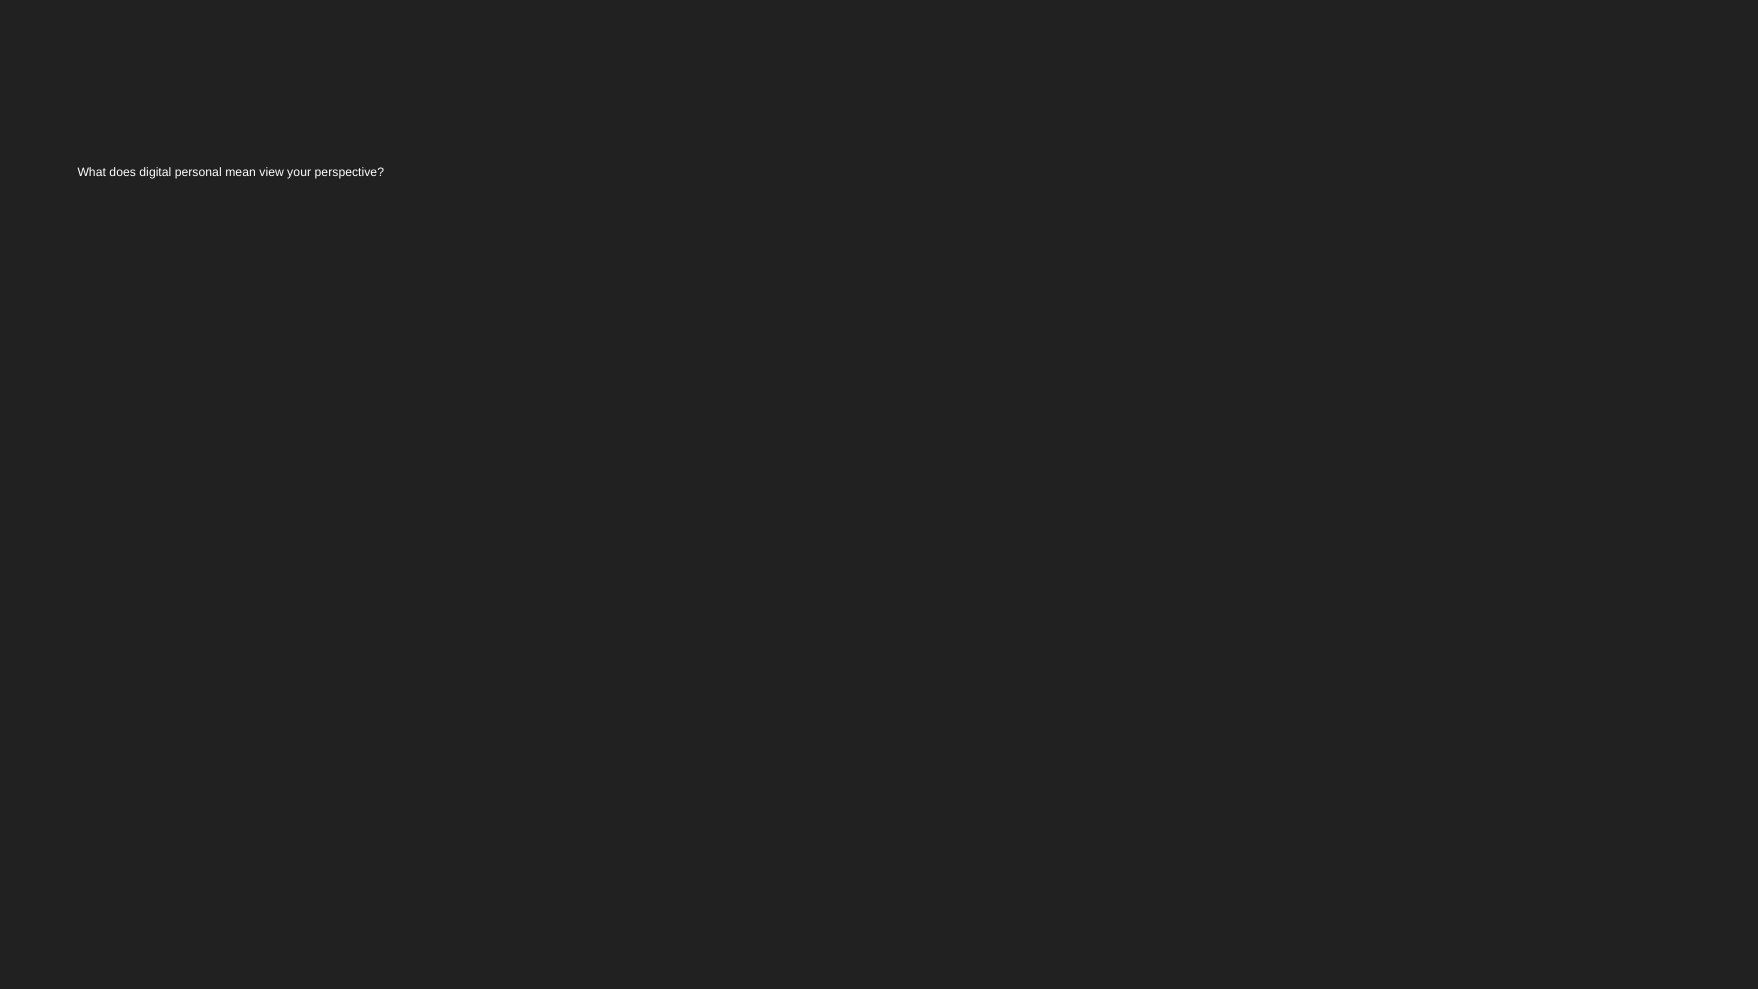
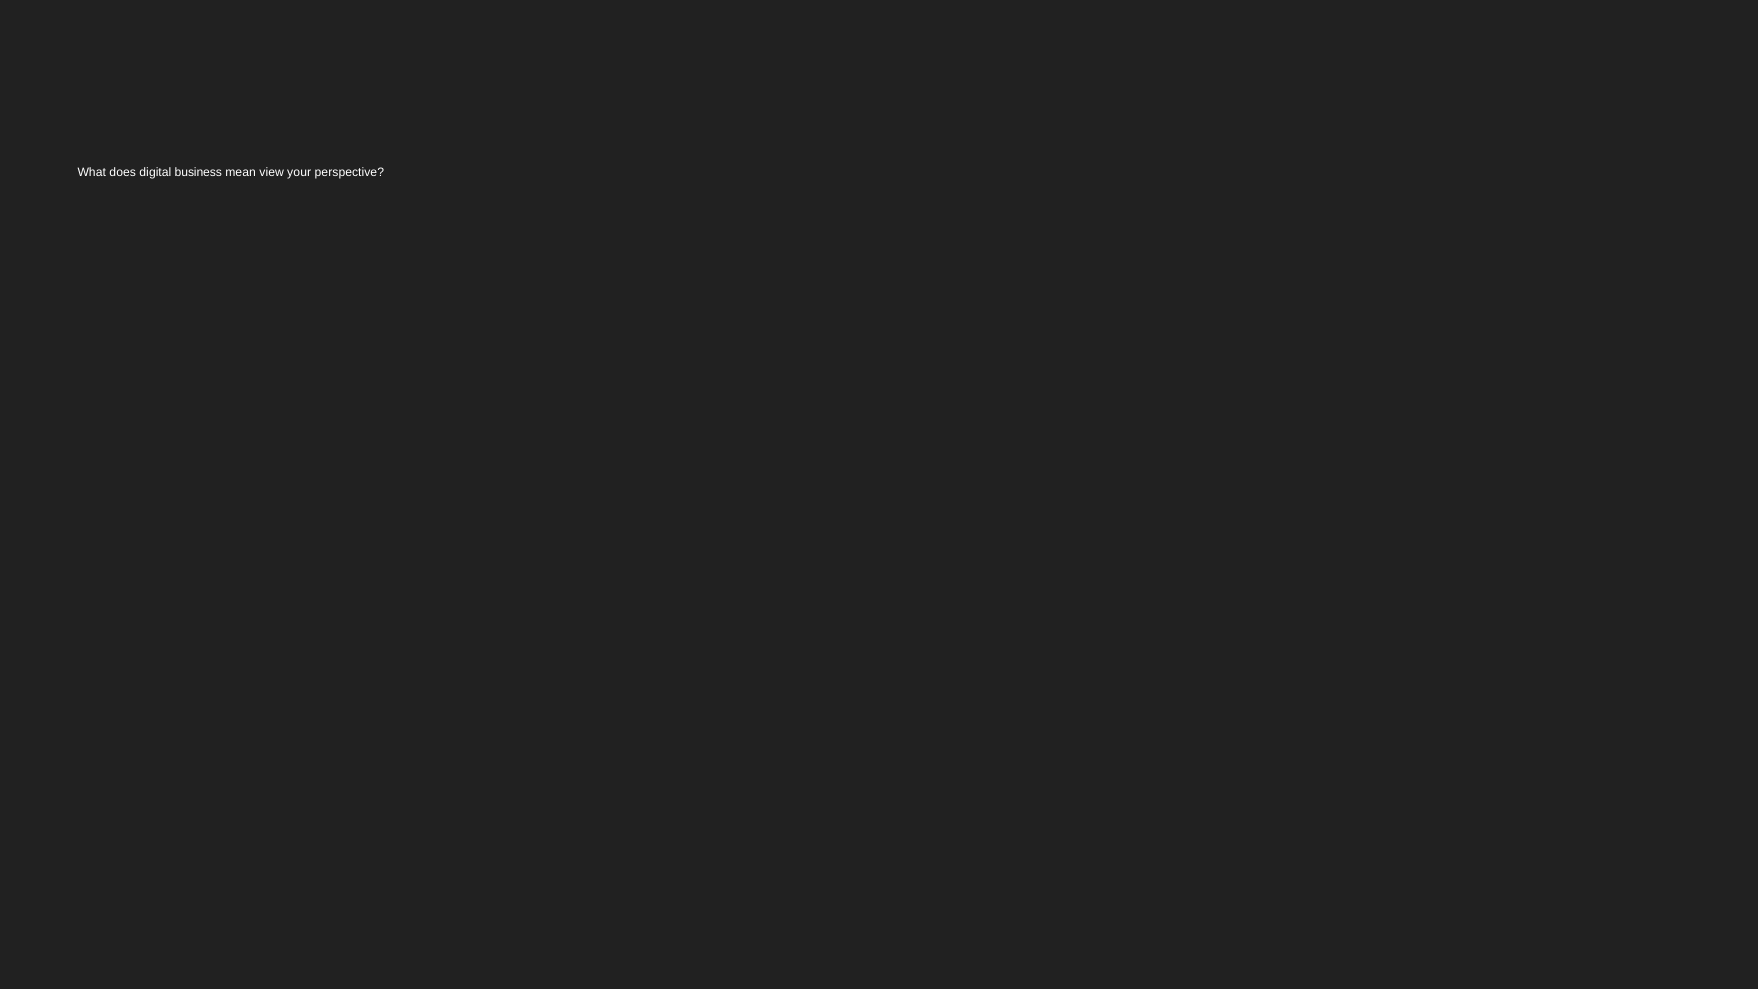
personal: personal -> business
